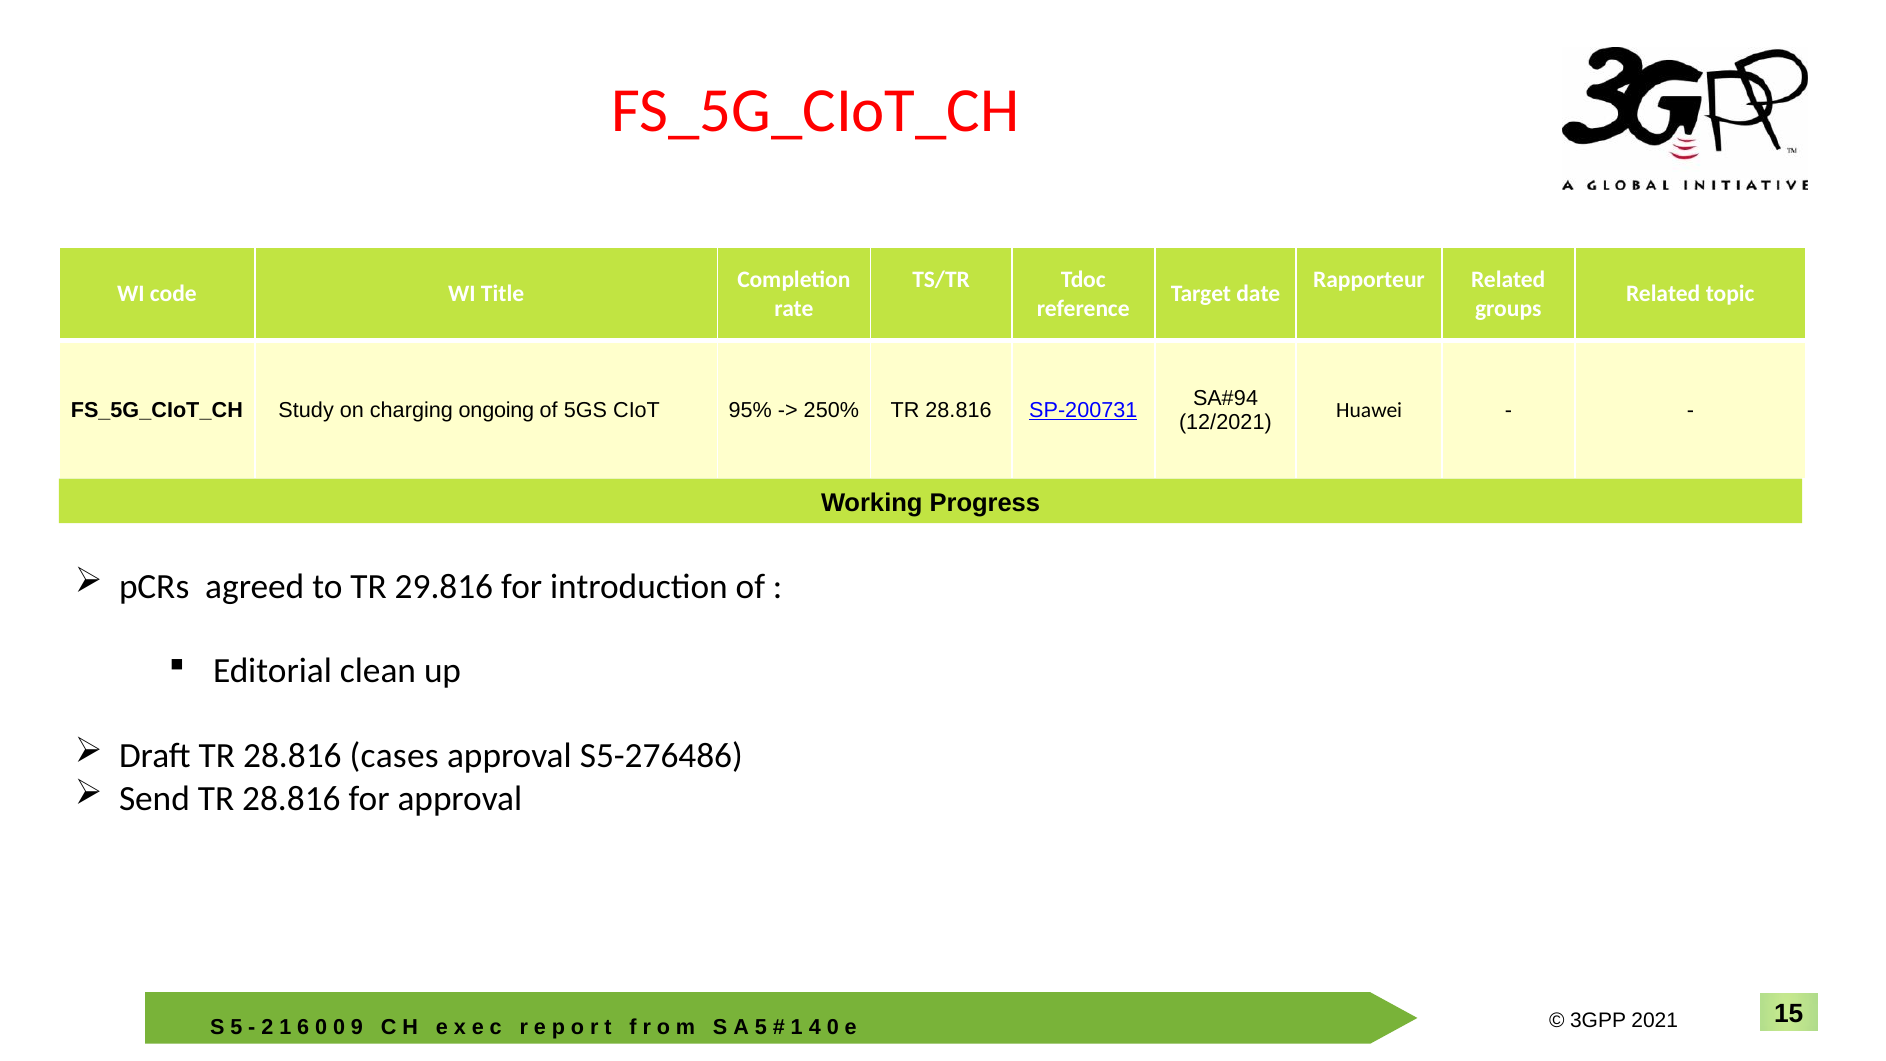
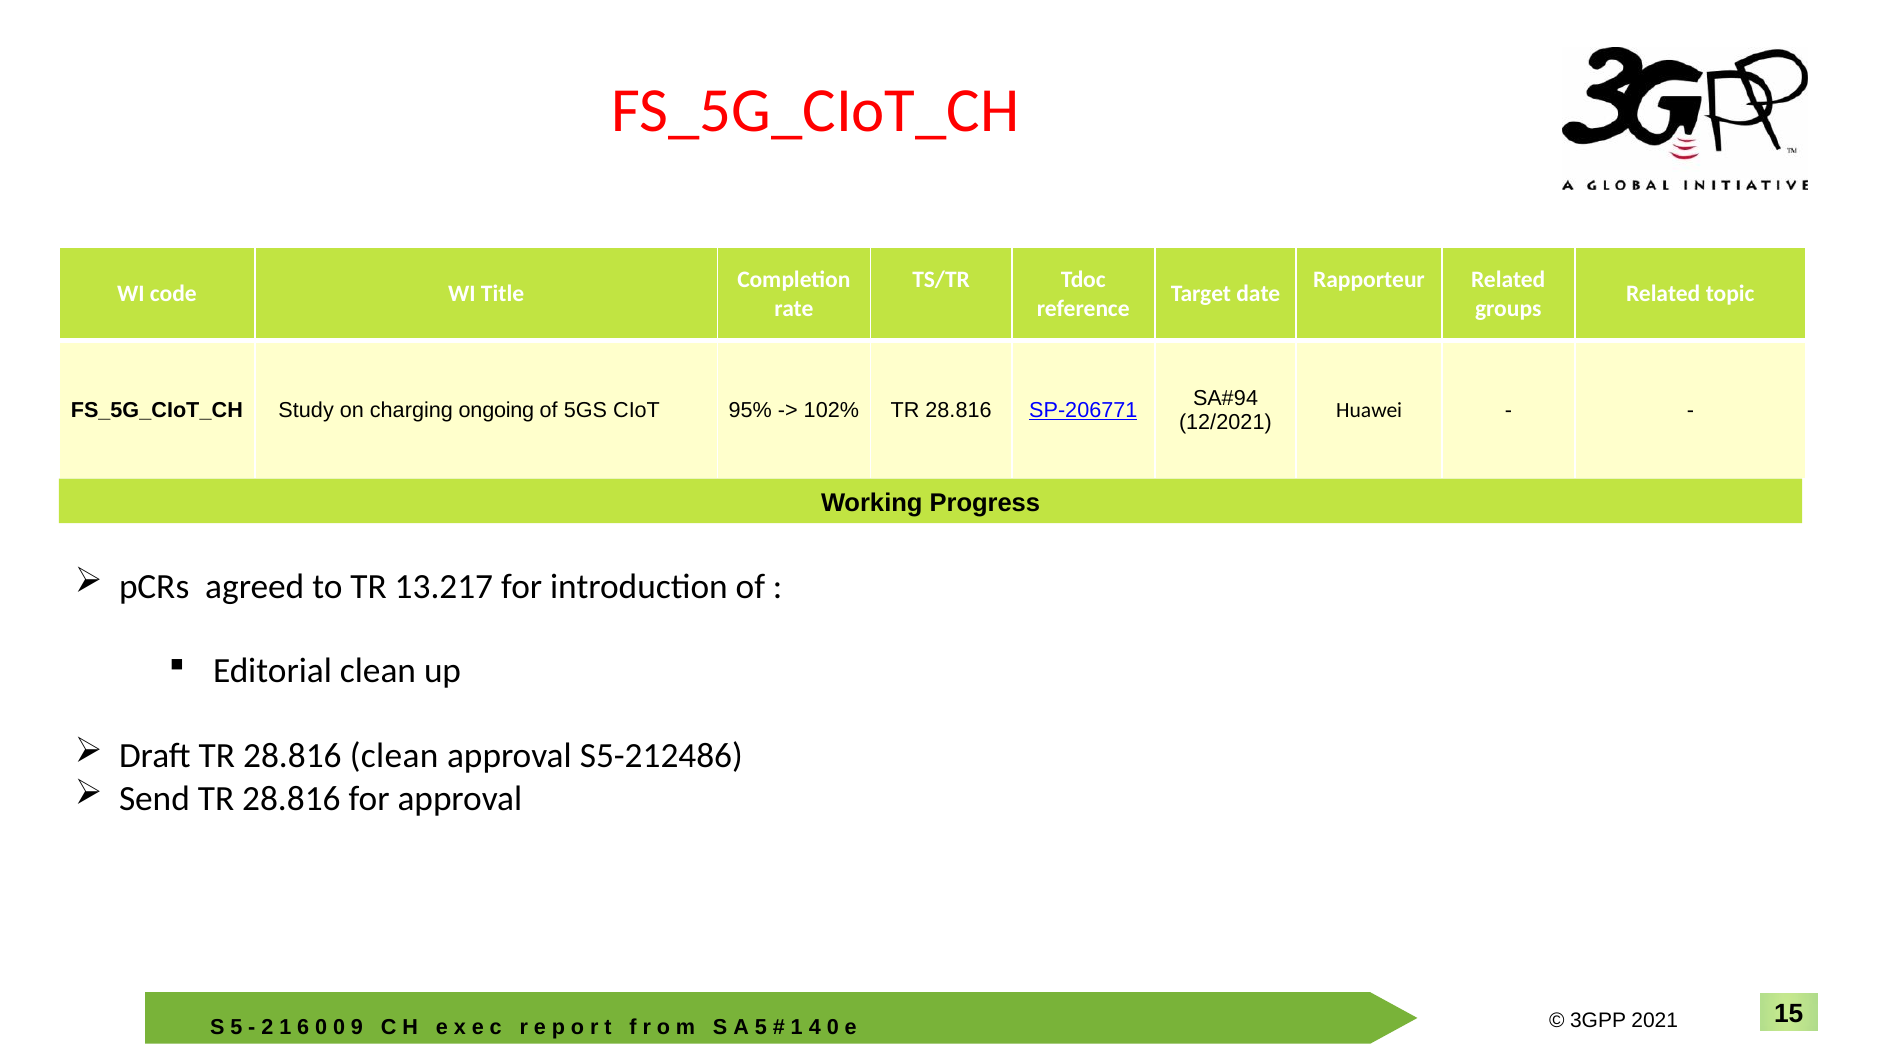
250%: 250% -> 102%
SP-200731: SP-200731 -> SP-206771
29.816: 29.816 -> 13.217
28.816 cases: cases -> clean
S5-276486: S5-276486 -> S5-212486
